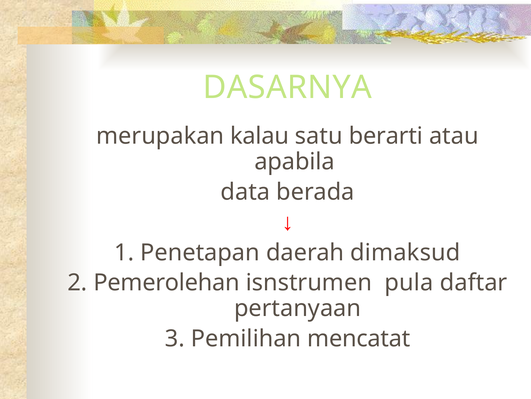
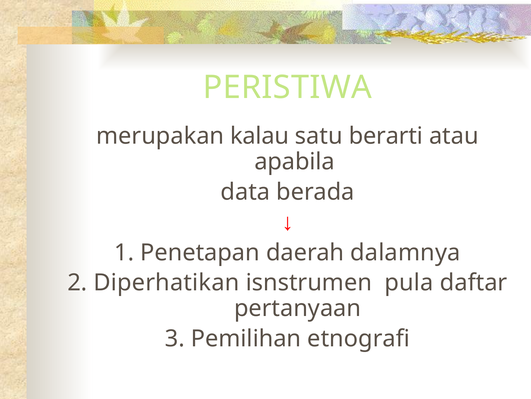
DASARNYA: DASARNYA -> PERISTIWA
dimaksud: dimaksud -> dalamnya
Pemerolehan: Pemerolehan -> Diperhatikan
mencatat: mencatat -> etnografi
